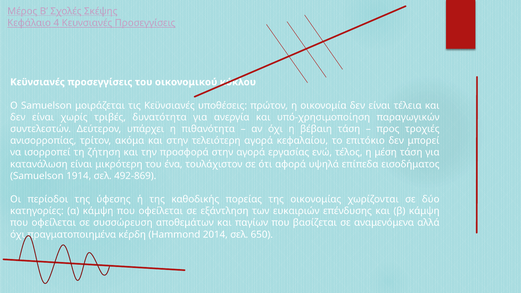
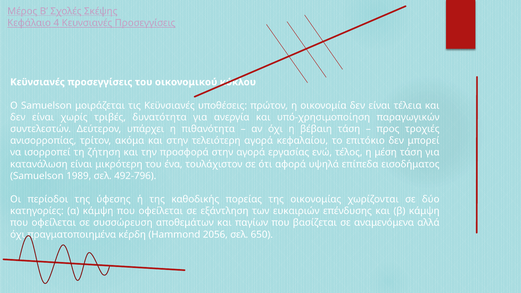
1914: 1914 -> 1989
492-869: 492-869 -> 492-796
2014: 2014 -> 2056
